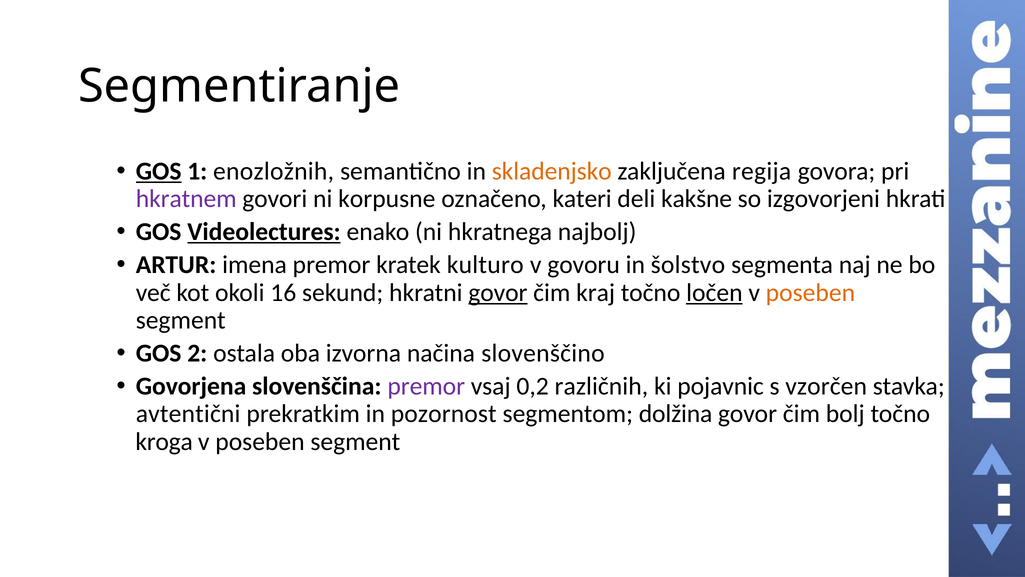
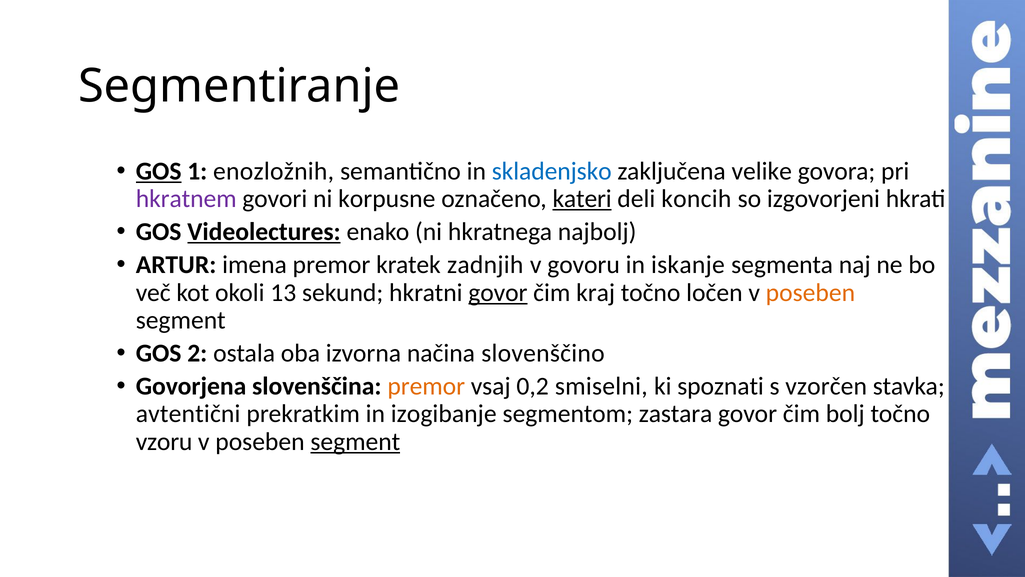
skladenjsko colour: orange -> blue
regija: regija -> velike
kateri underline: none -> present
kakšne: kakšne -> koncih
kulturo: kulturo -> zadnjih
šolstvo: šolstvo -> iskanje
16: 16 -> 13
ločen underline: present -> none
premor at (426, 386) colour: purple -> orange
različnih: različnih -> smiselni
pojavnic: pojavnic -> spoznati
pozornost: pozornost -> izogibanje
dolžina: dolžina -> zastara
kroga: kroga -> vzoru
segment at (355, 441) underline: none -> present
